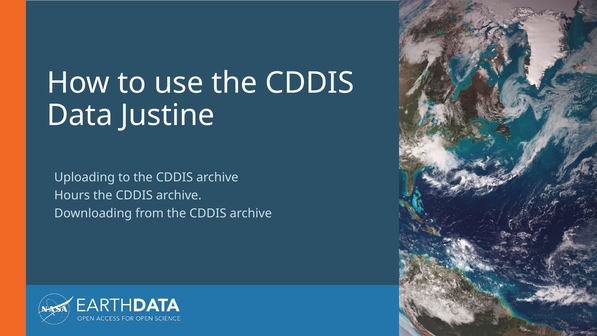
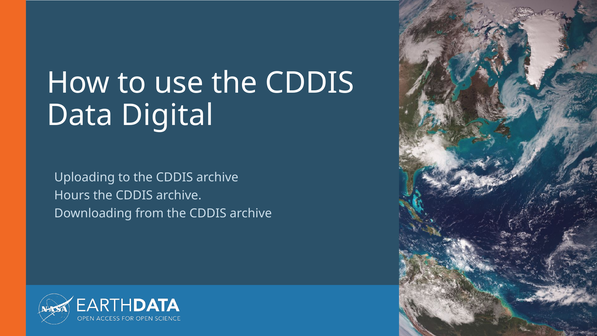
Justine: Justine -> Digital
